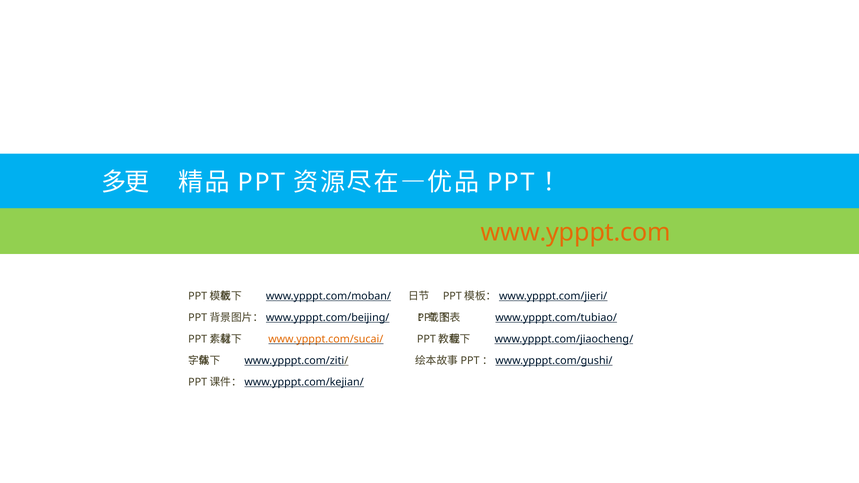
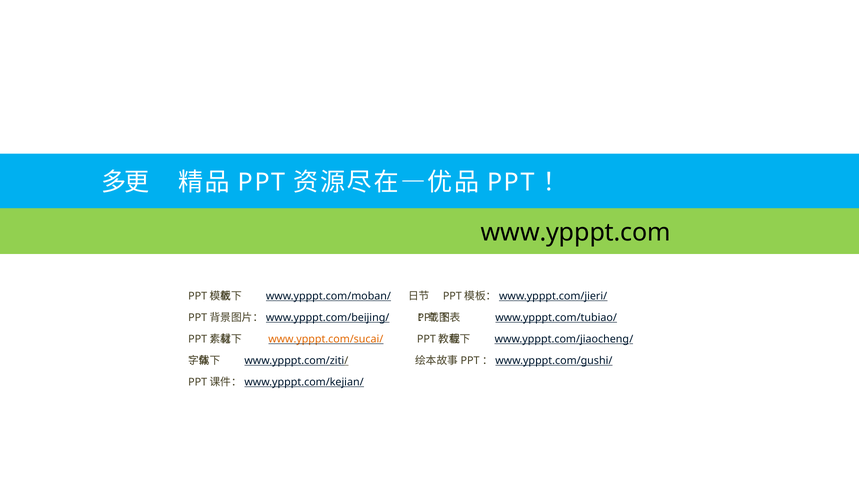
www.ypppt.com colour: orange -> black
